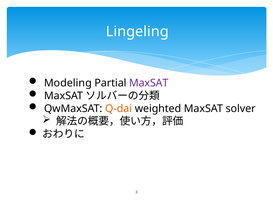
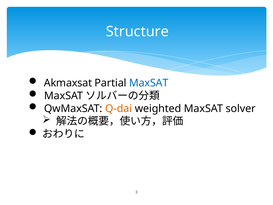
Lingeling: Lingeling -> Structure
Modeling: Modeling -> Akmaxsat
MaxSAT at (149, 83) colour: purple -> blue
